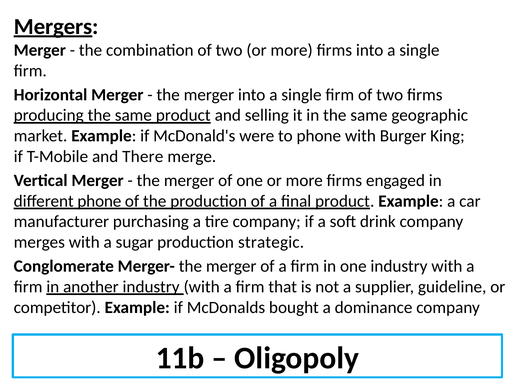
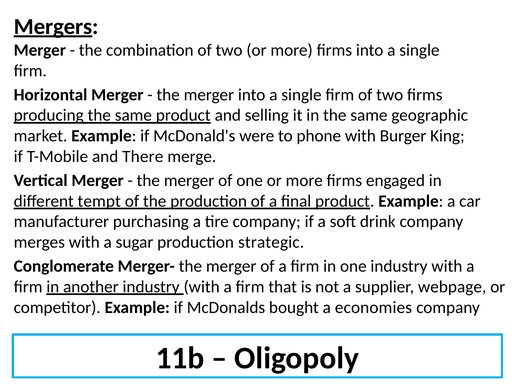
different phone: phone -> tempt
guideline: guideline -> webpage
dominance: dominance -> economies
